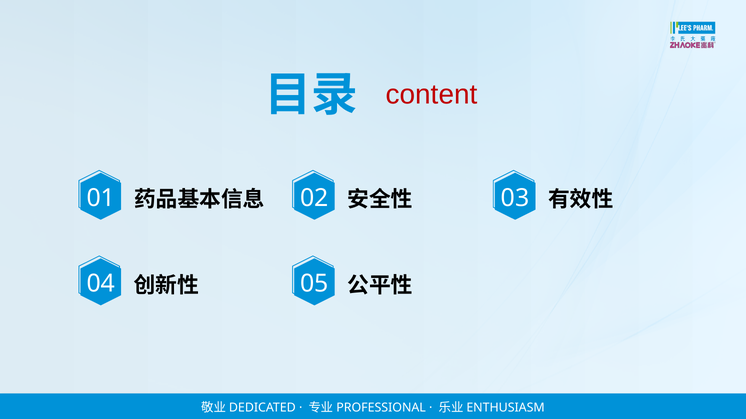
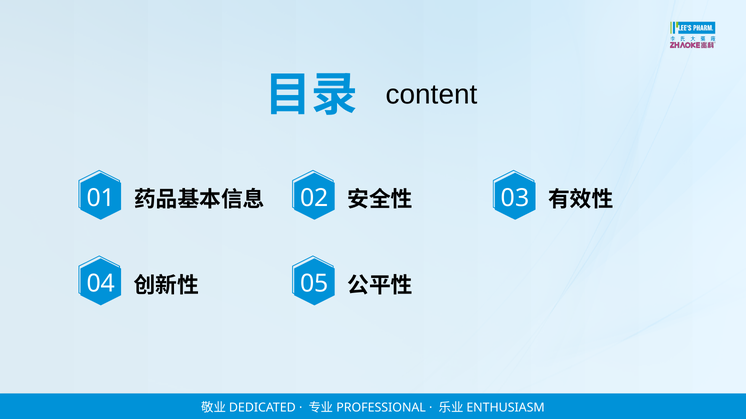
content colour: red -> black
